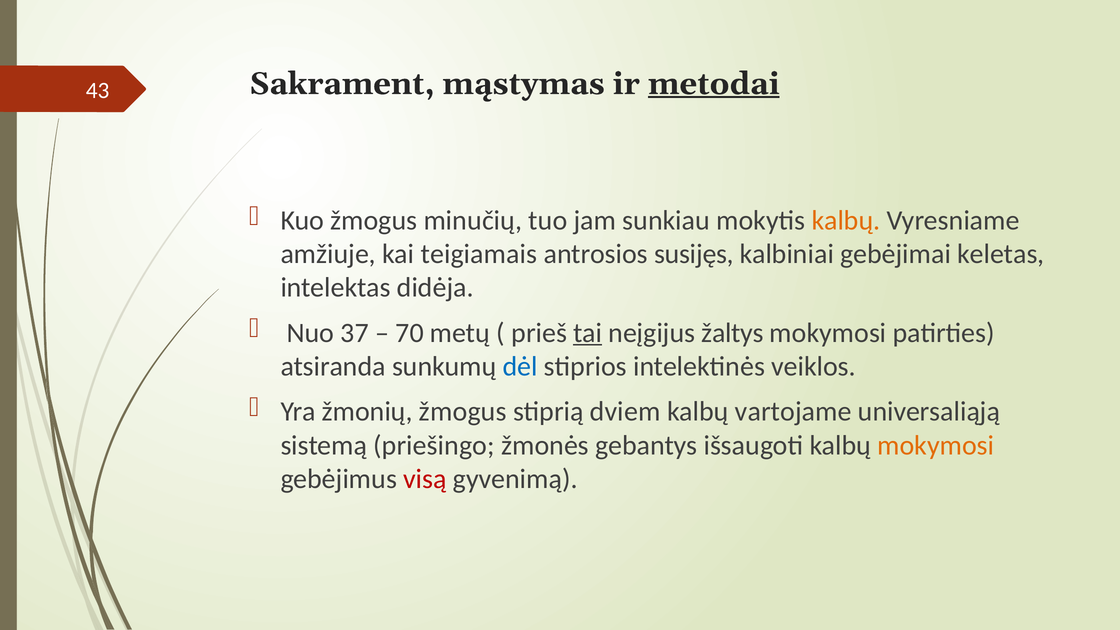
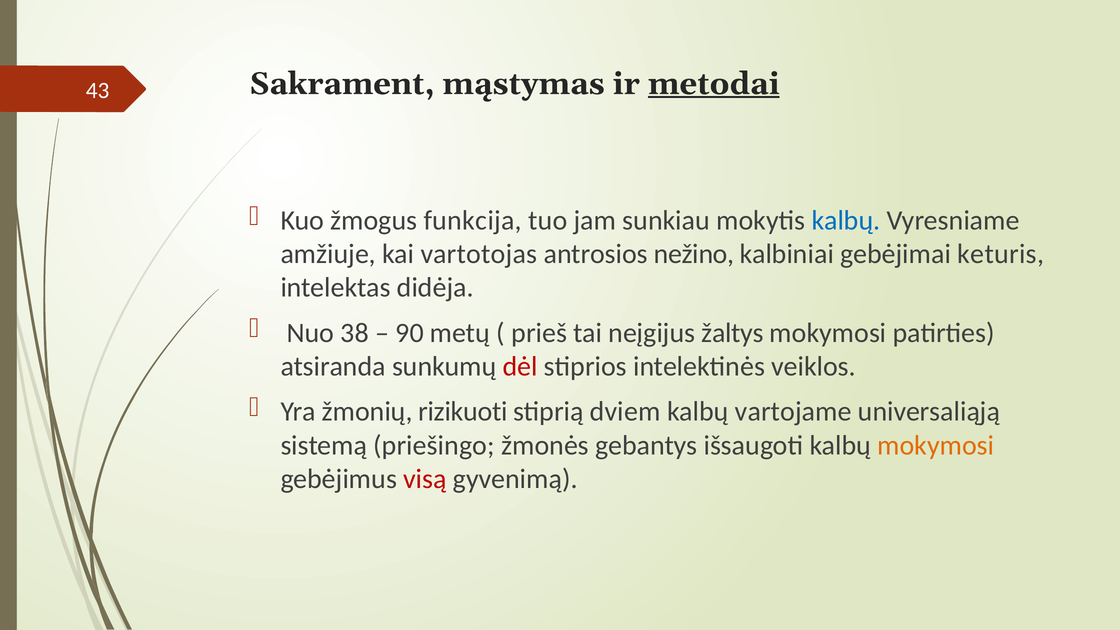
minučių: minučių -> funkcija
kalbų at (846, 220) colour: orange -> blue
teigiamais: teigiamais -> vartotojas
susijęs: susijęs -> nežino
keletas: keletas -> keturis
37: 37 -> 38
70: 70 -> 90
tai underline: present -> none
dėl colour: blue -> red
žmonių žmogus: žmogus -> rizikuoti
